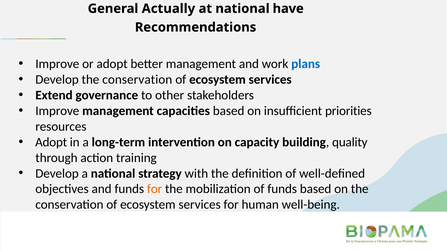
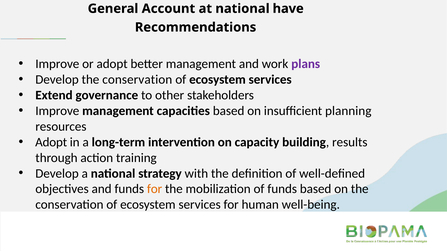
Actually: Actually -> Account
plans colour: blue -> purple
priorities: priorities -> planning
quality: quality -> results
